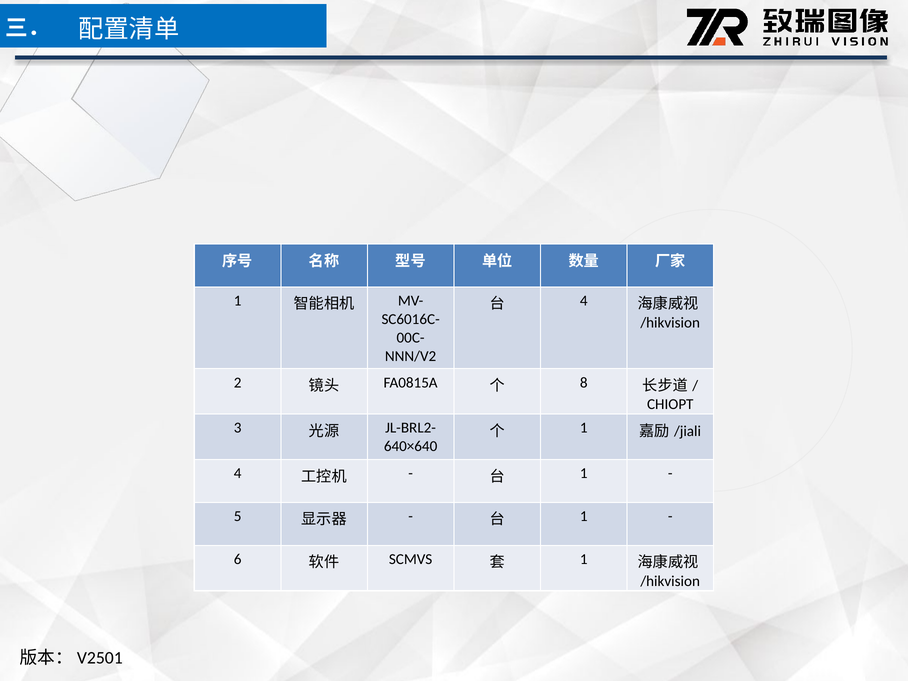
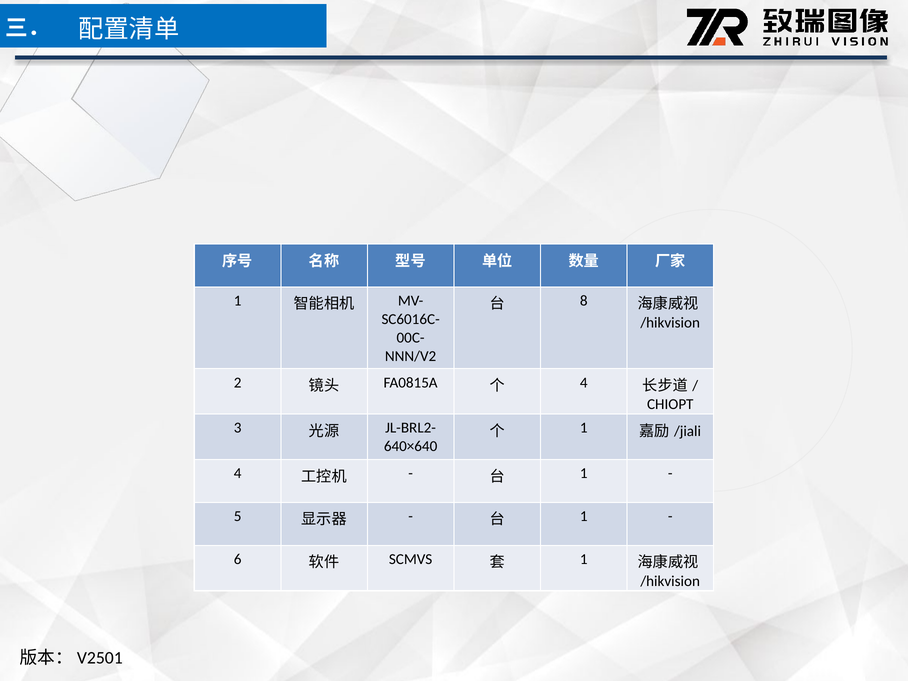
4 at (584, 301): 4 -> 8
8 at (584, 383): 8 -> 4
